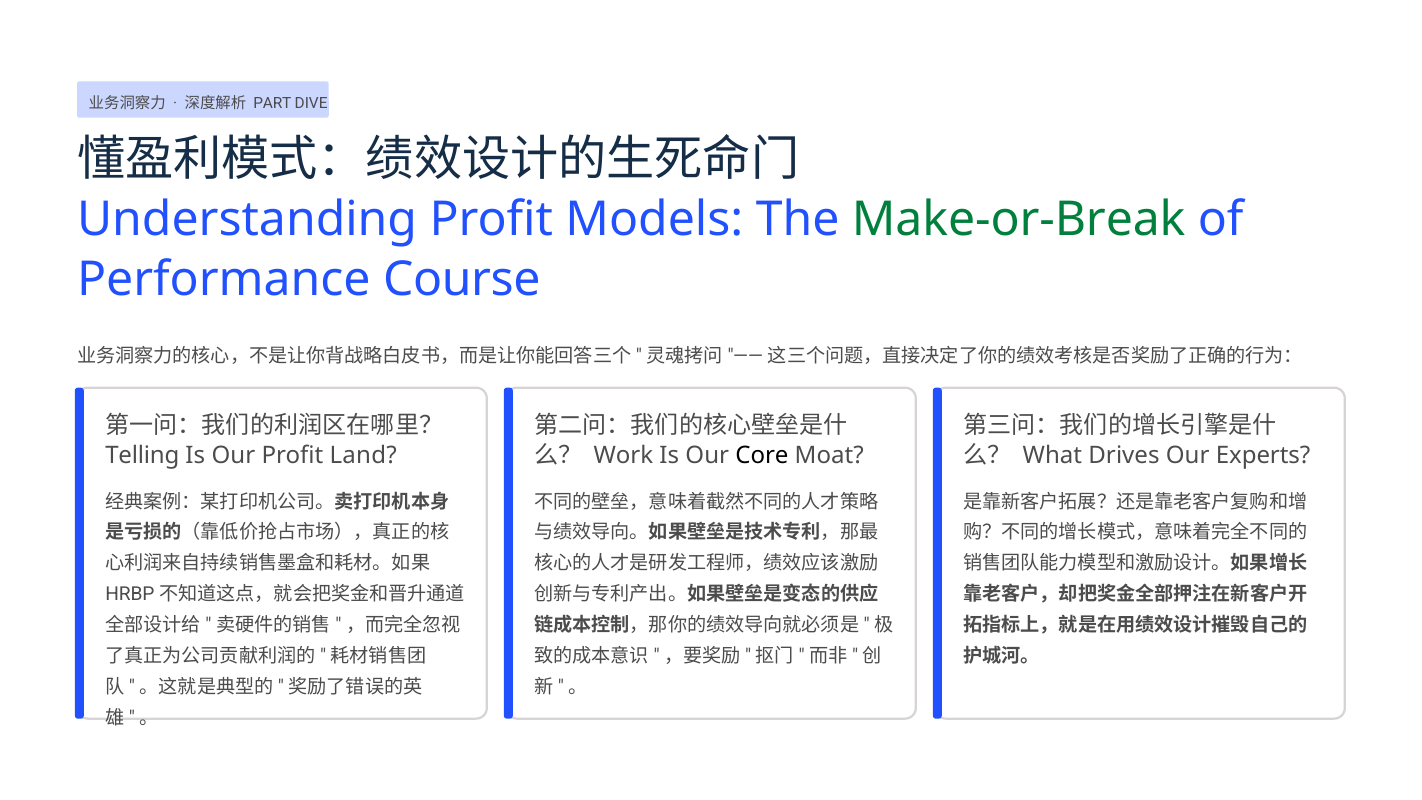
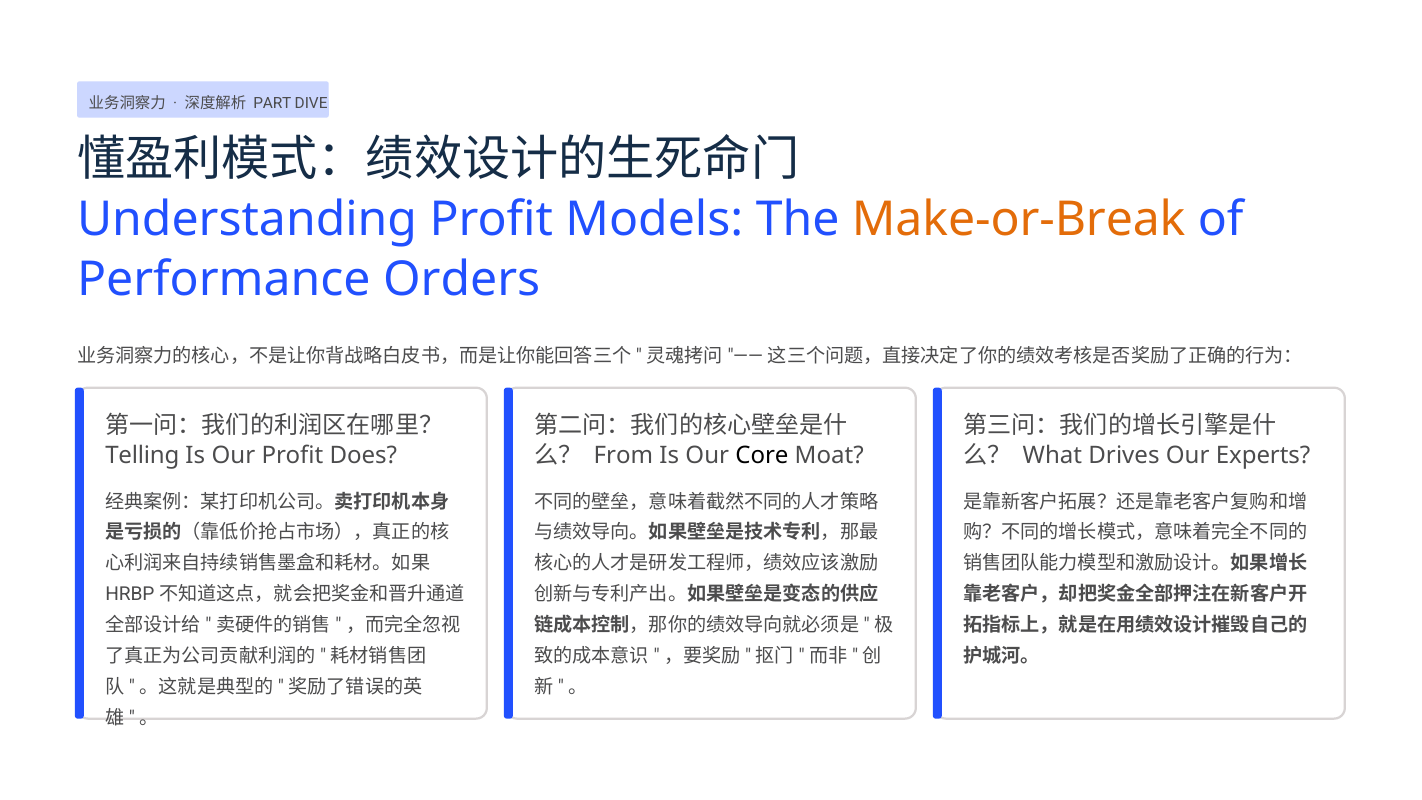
Make-or-Break colour: green -> orange
Course: Course -> Orders
Work: Work -> From
Land: Land -> Does
